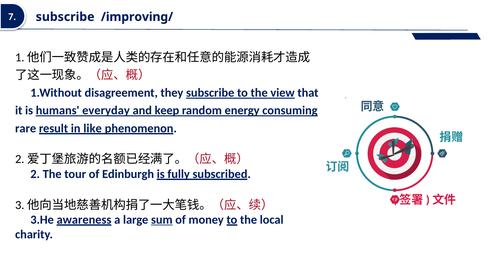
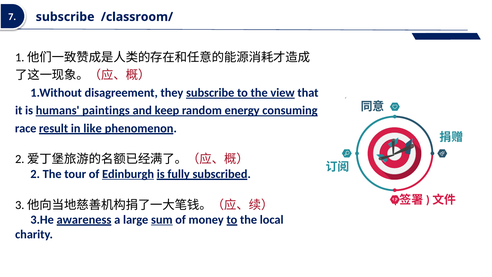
/improving/: /improving/ -> /classroom/
everyday: everyday -> paintings
rare: rare -> race
Edinburgh underline: none -> present
